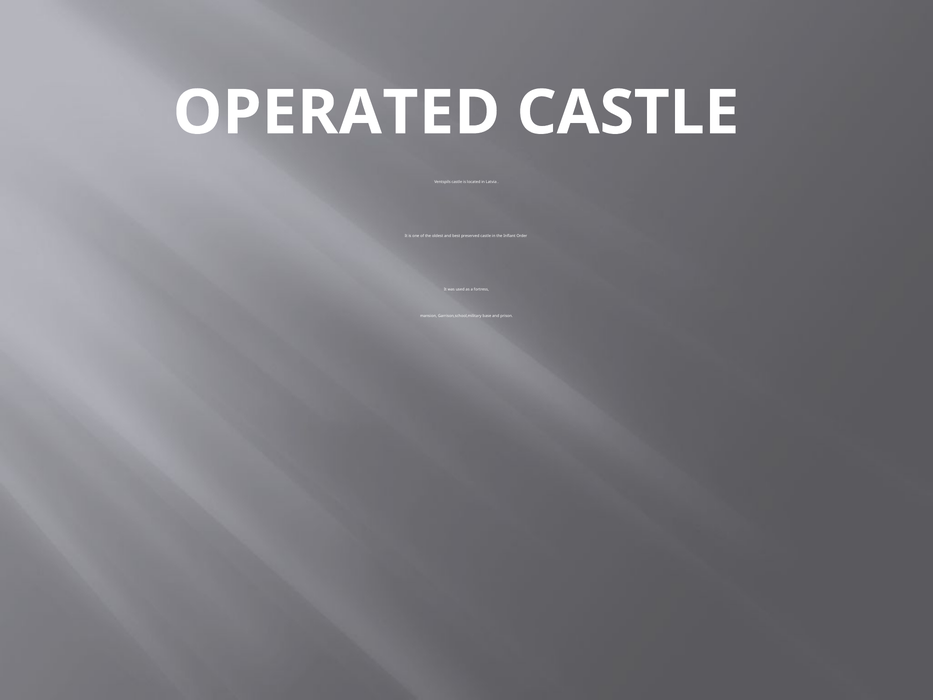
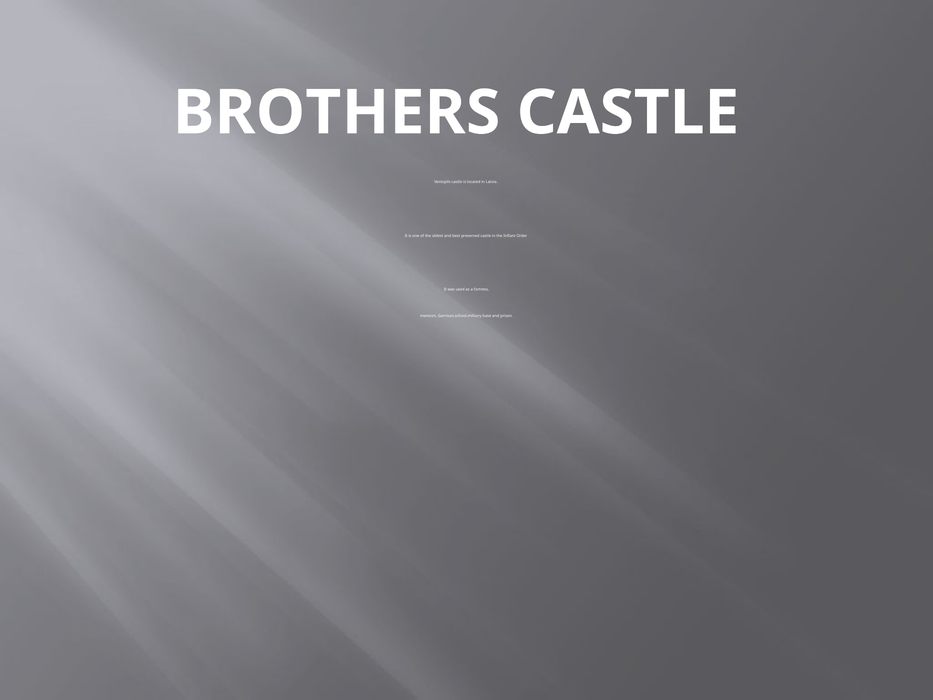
OPERATED: OPERATED -> BROTHERS
